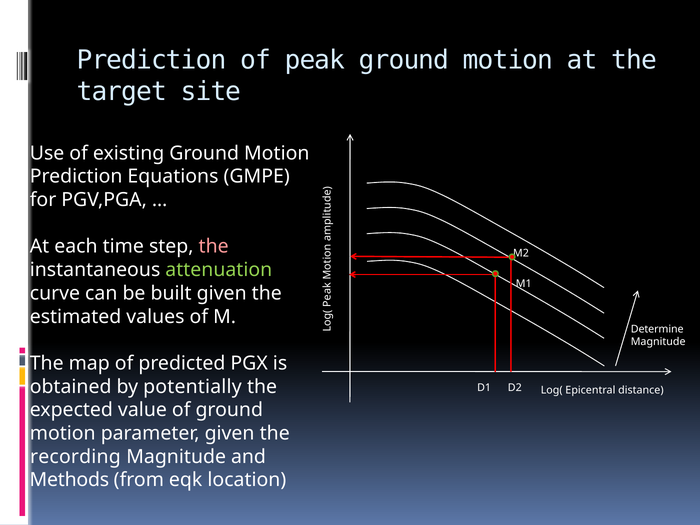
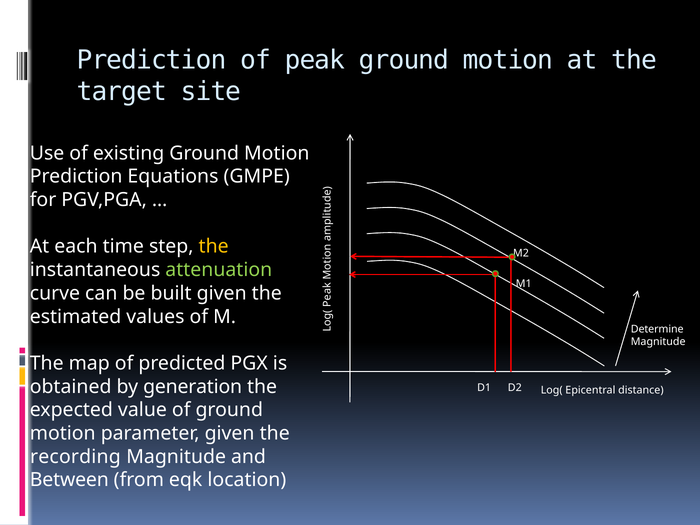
the at (214, 247) colour: pink -> yellow
potentially: potentially -> generation
Methods: Methods -> Between
